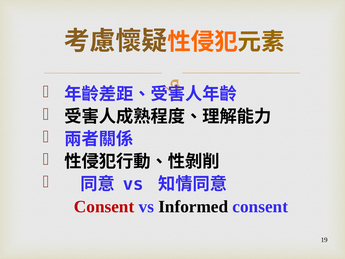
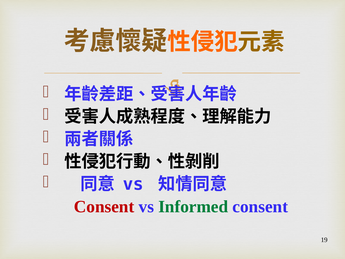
Informed colour: black -> green
